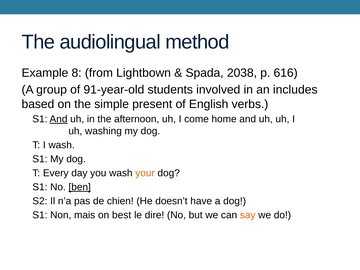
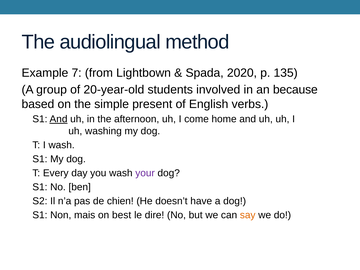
8: 8 -> 7
2038: 2038 -> 2020
616: 616 -> 135
91-year-old: 91-year-old -> 20-year-old
includes: includes -> because
your colour: orange -> purple
ben underline: present -> none
